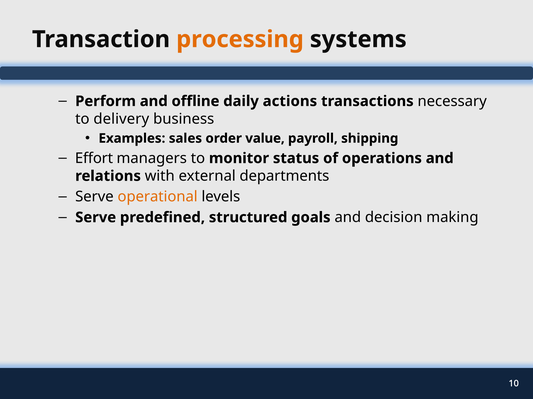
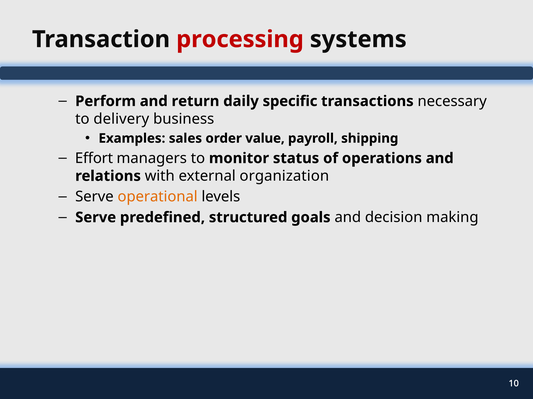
processing colour: orange -> red
offline: offline -> return
actions: actions -> specific
departments: departments -> organization
